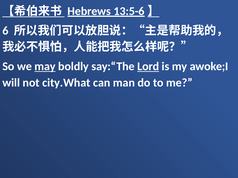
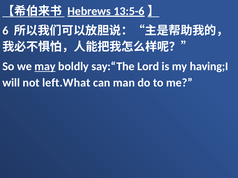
Lord underline: present -> none
awoke;I: awoke;I -> having;I
city.What: city.What -> left.What
